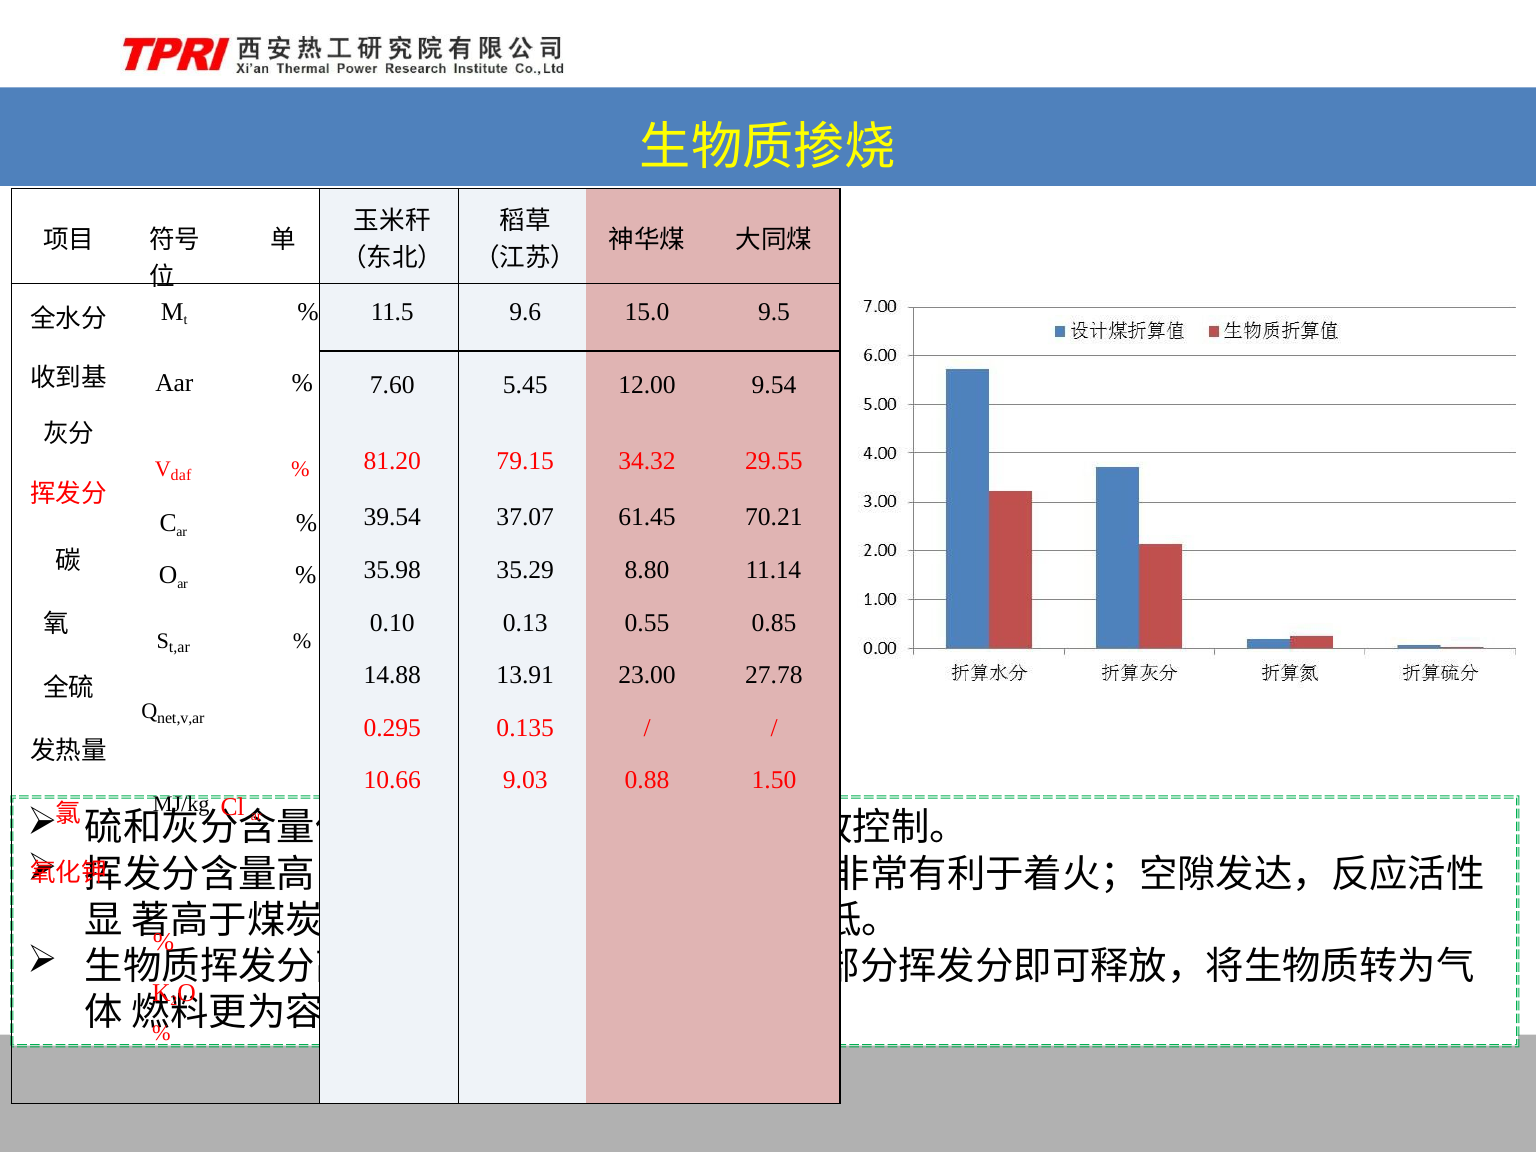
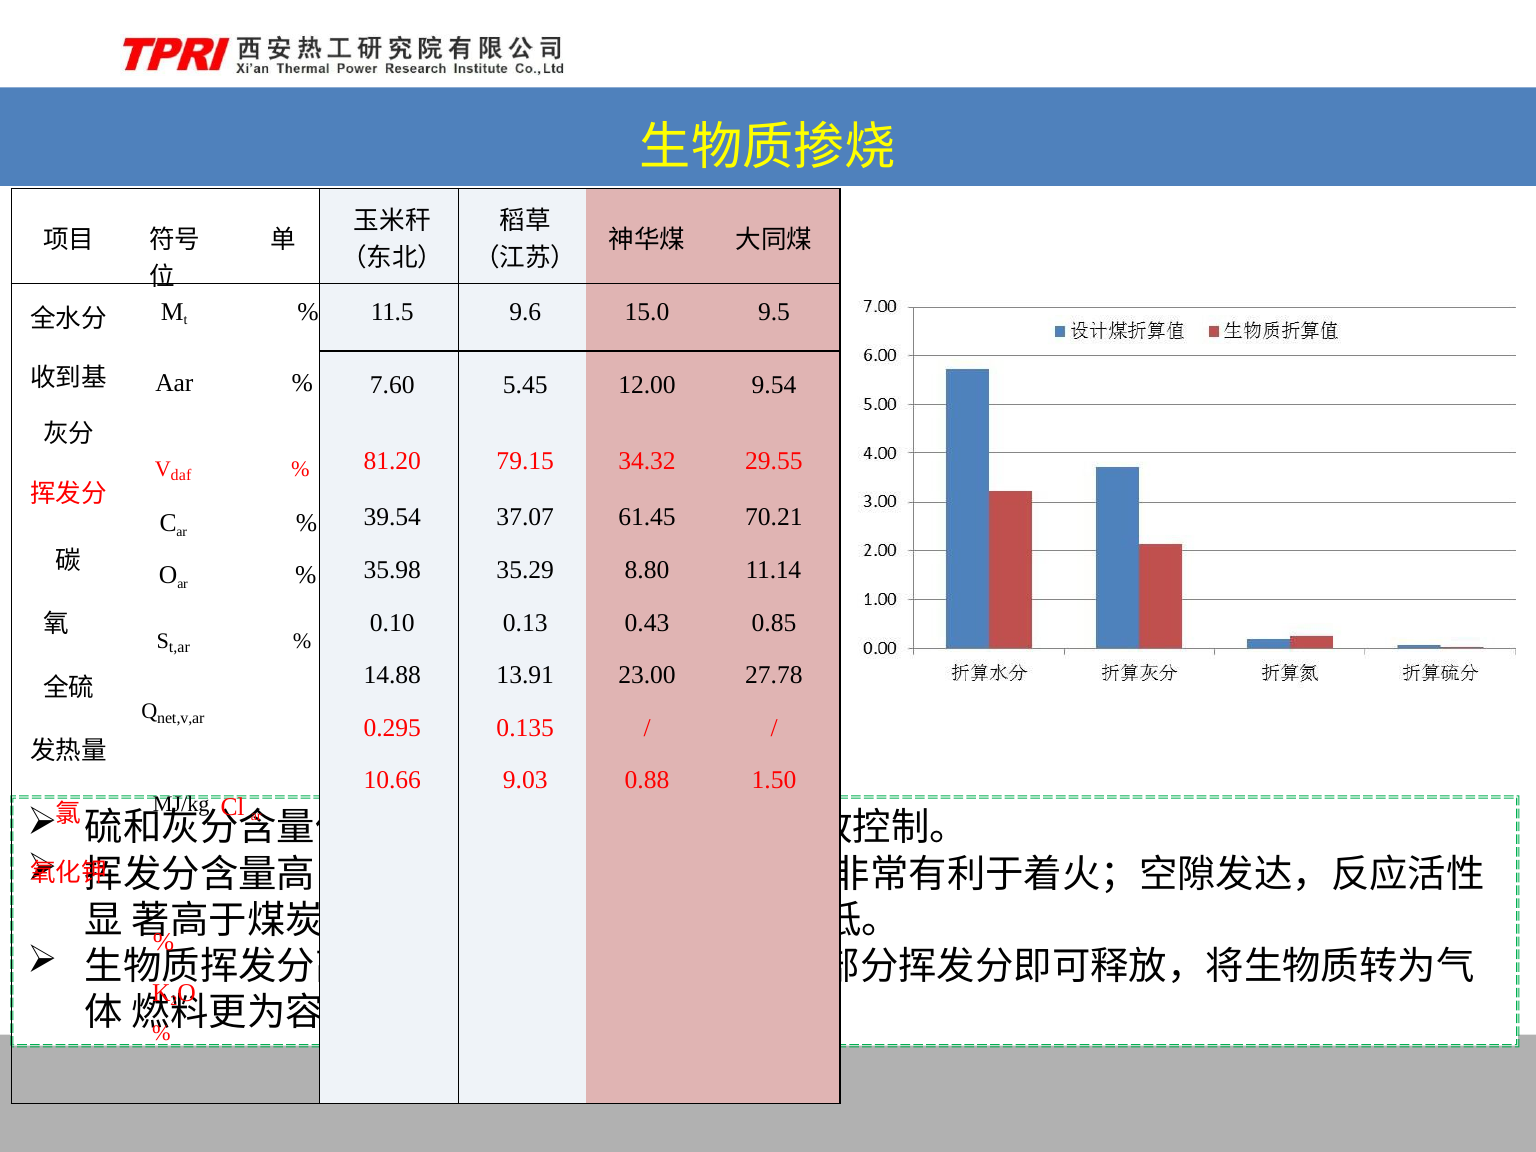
0.55: 0.55 -> 0.43
